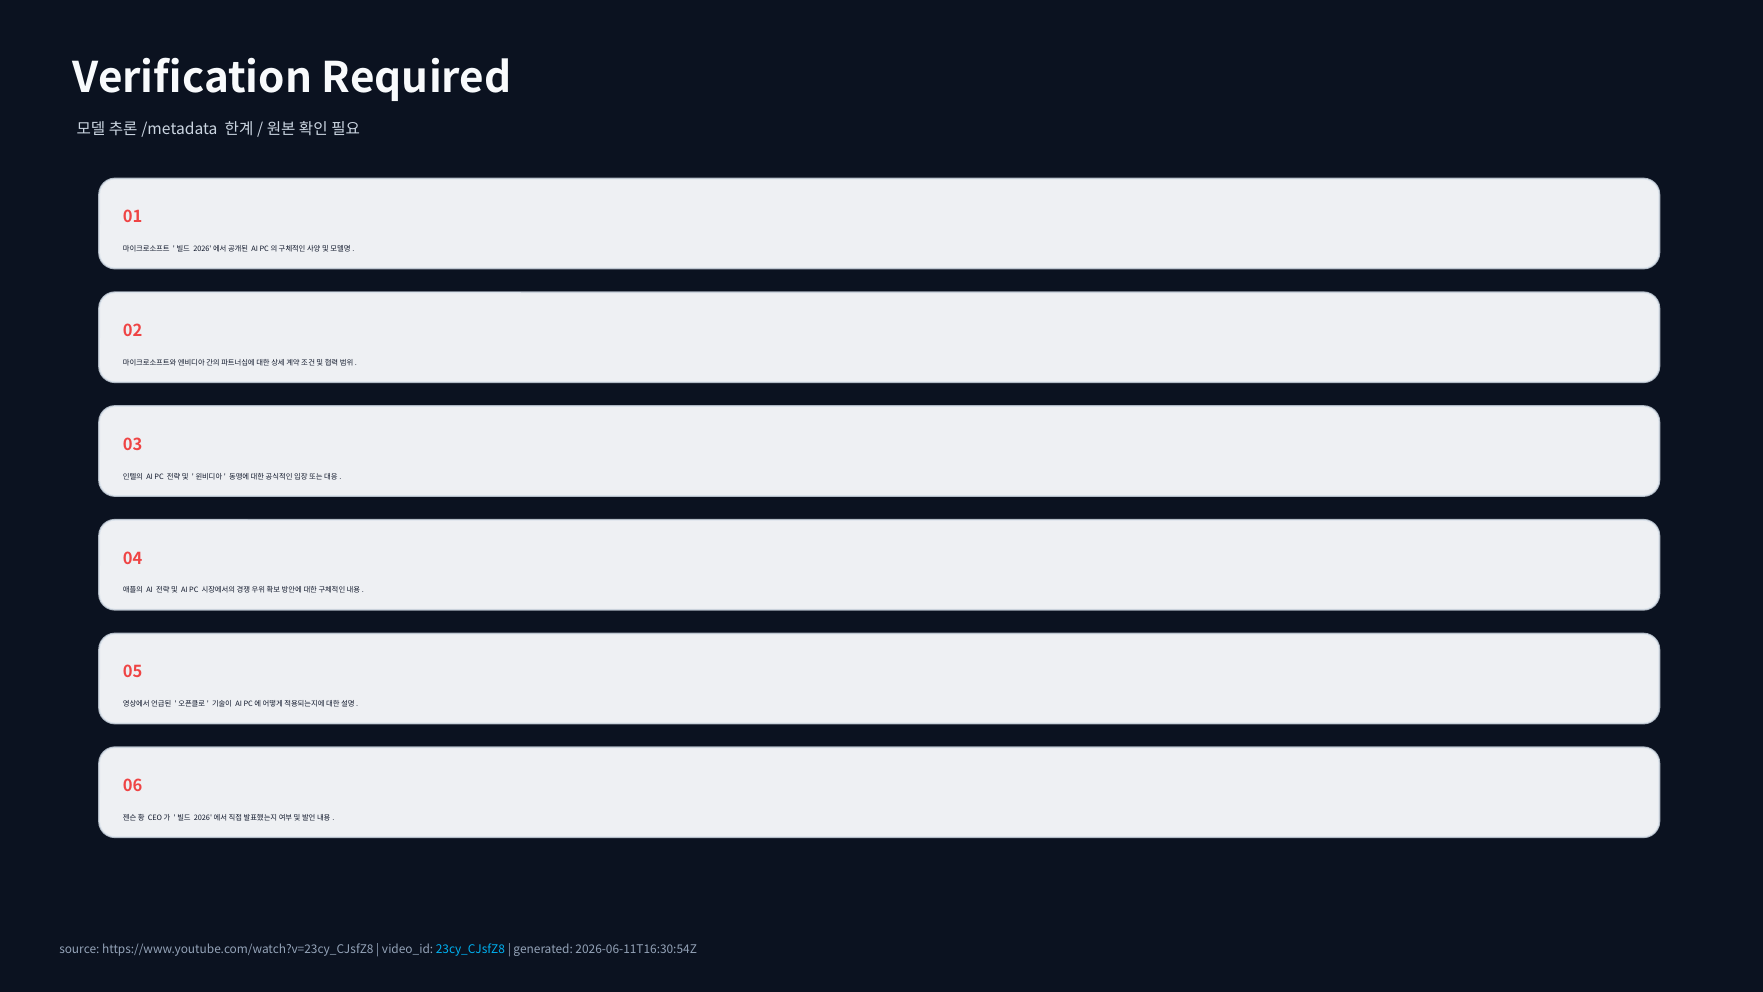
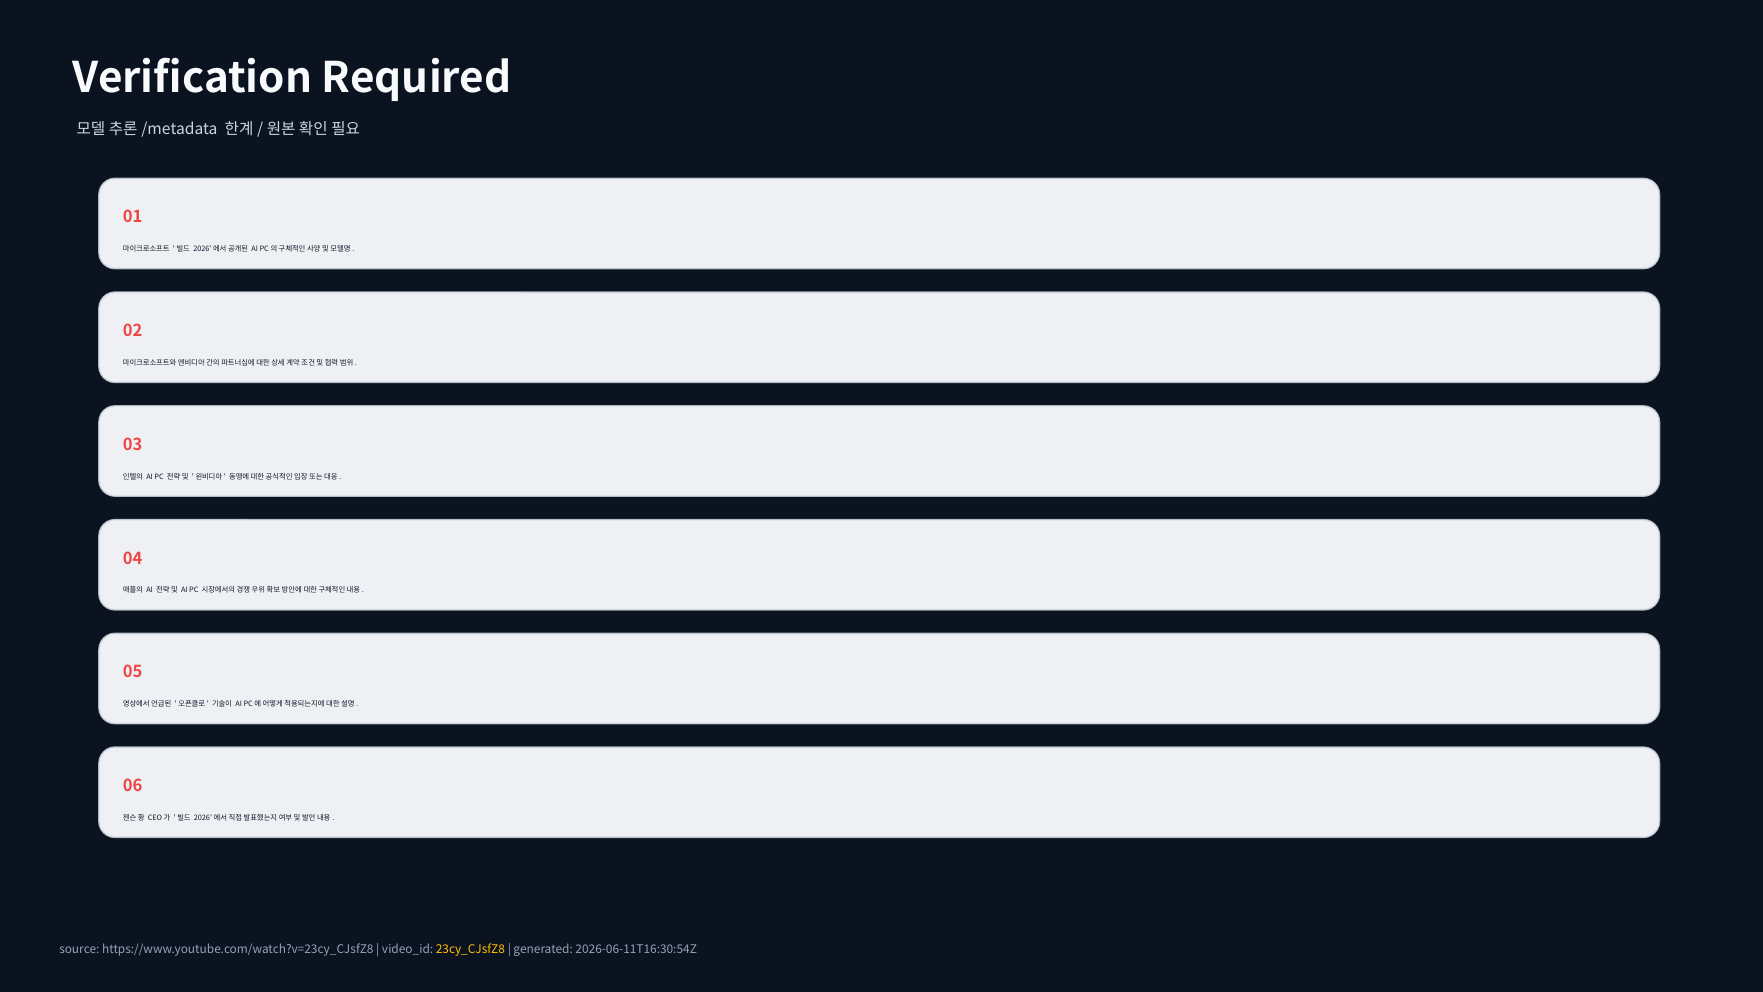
23cy_CJsfZ8 colour: light blue -> yellow
